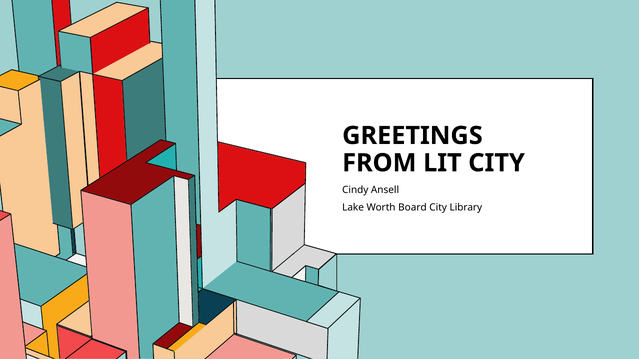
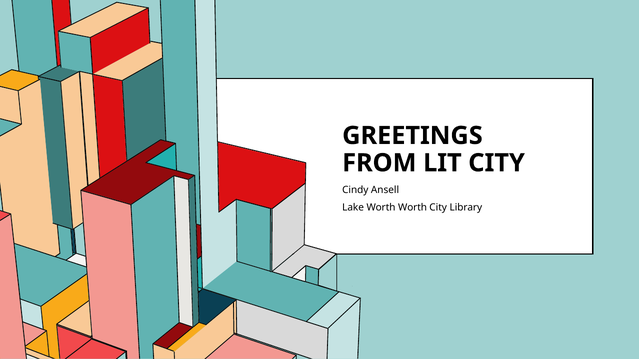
Worth Board: Board -> Worth
